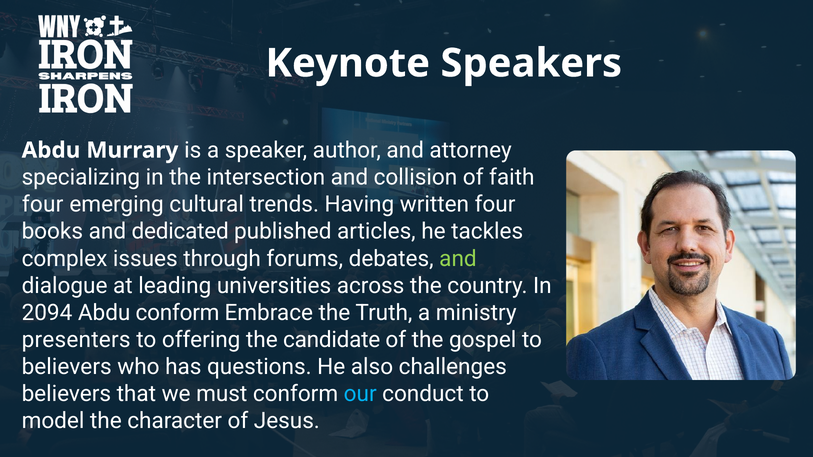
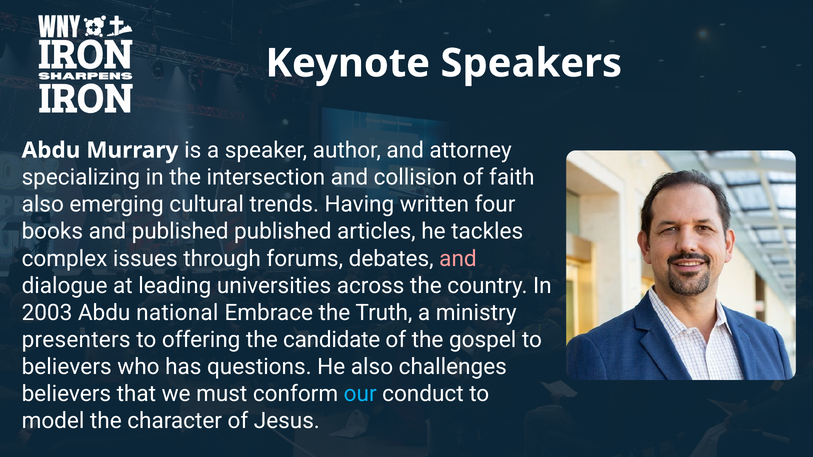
four at (43, 205): four -> also
and dedicated: dedicated -> published
and at (458, 259) colour: light green -> pink
2094: 2094 -> 2003
Abdu conform: conform -> national
